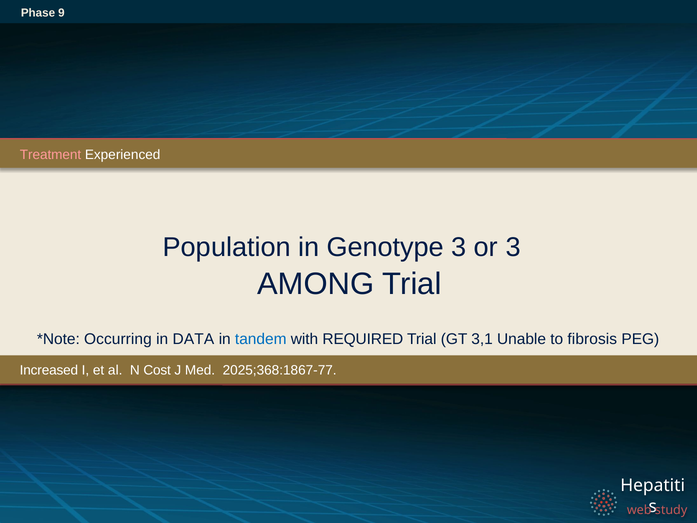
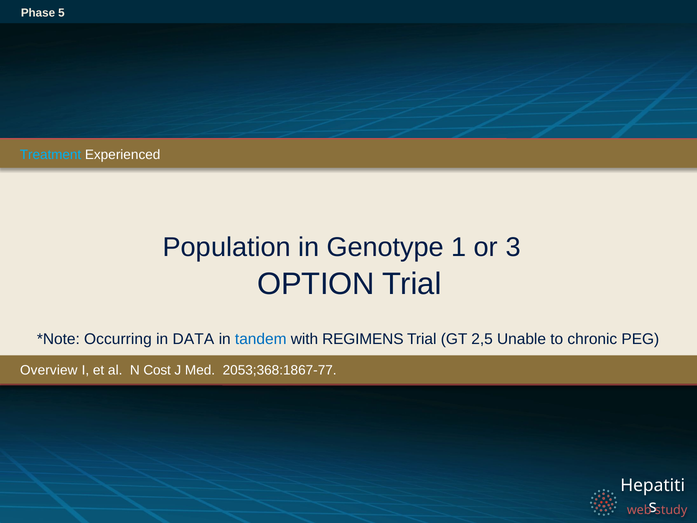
9: 9 -> 5
Treatment colour: pink -> light blue
Genotype 3: 3 -> 1
AMONG: AMONG -> OPTION
REQUIRED: REQUIRED -> REGIMENS
3,1: 3,1 -> 2,5
fibrosis: fibrosis -> chronic
Increased: Increased -> Overview
2025;368:1867-77: 2025;368:1867-77 -> 2053;368:1867-77
